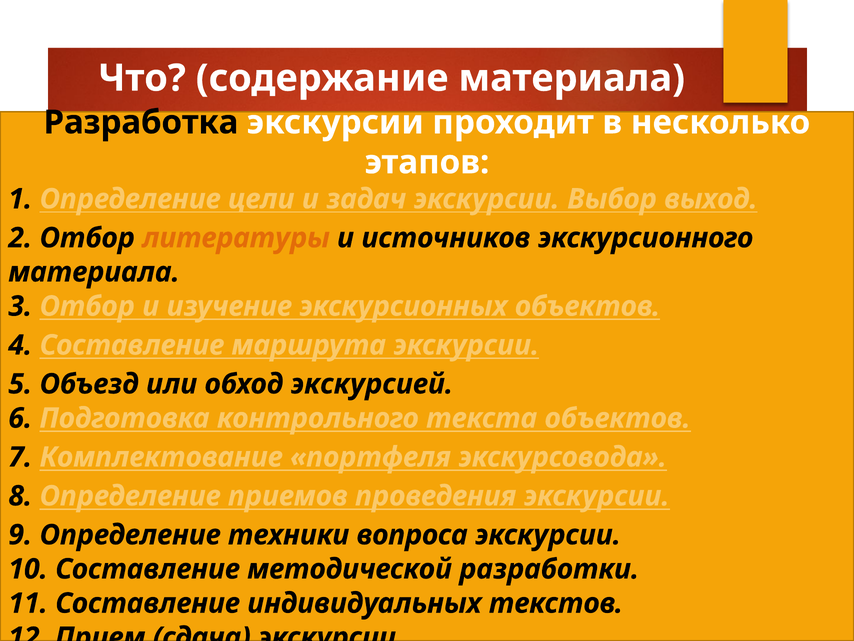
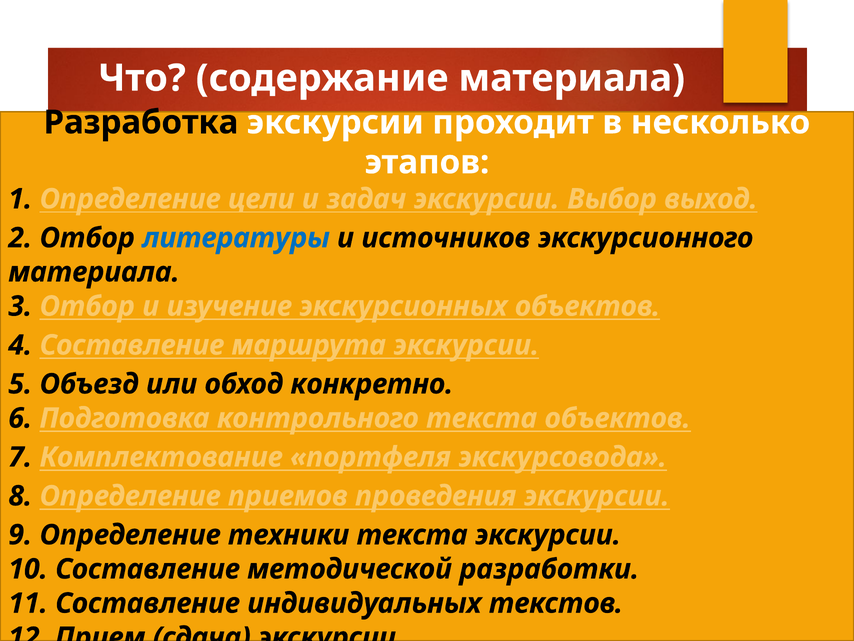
литературы colour: orange -> blue
экскурсией: экскурсией -> конкретно
техники вопроса: вопроса -> текста
